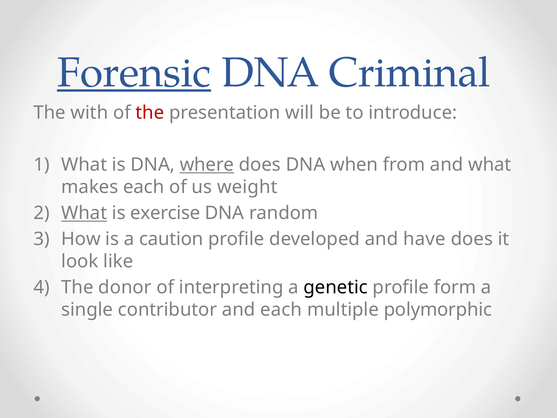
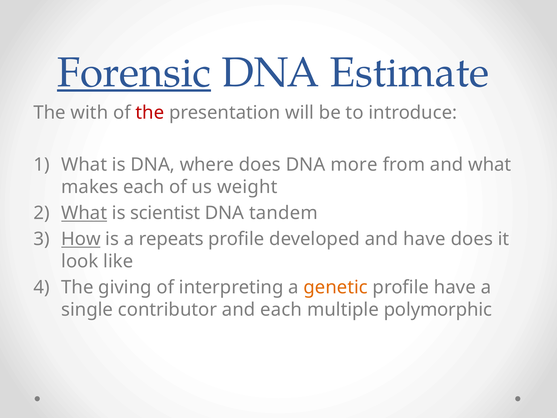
Criminal: Criminal -> Estimate
where underline: present -> none
when: when -> more
exercise: exercise -> scientist
random: random -> tandem
How underline: none -> present
caution: caution -> repeats
donor: donor -> giving
genetic colour: black -> orange
profile form: form -> have
